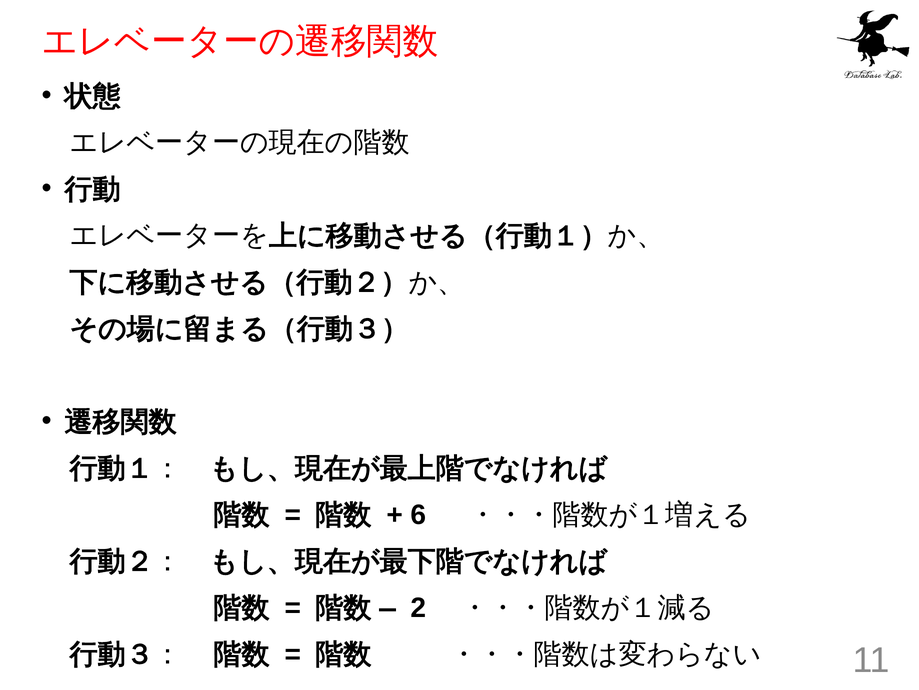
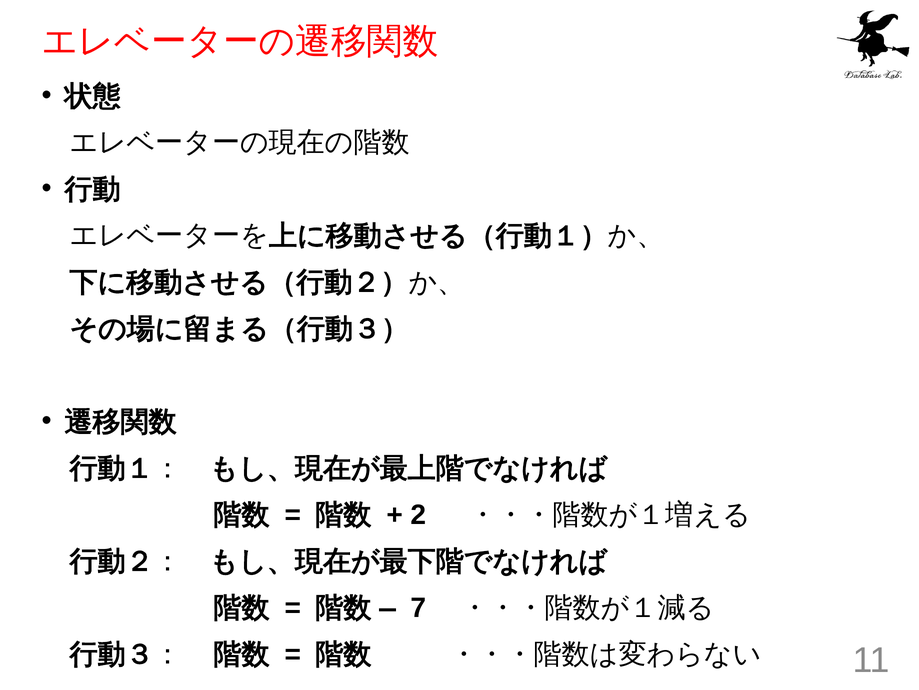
6: 6 -> 2
2: 2 -> 7
